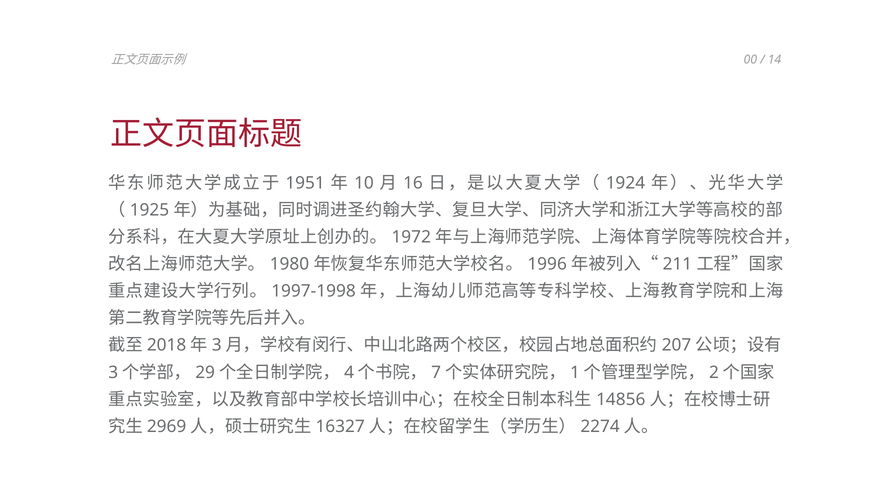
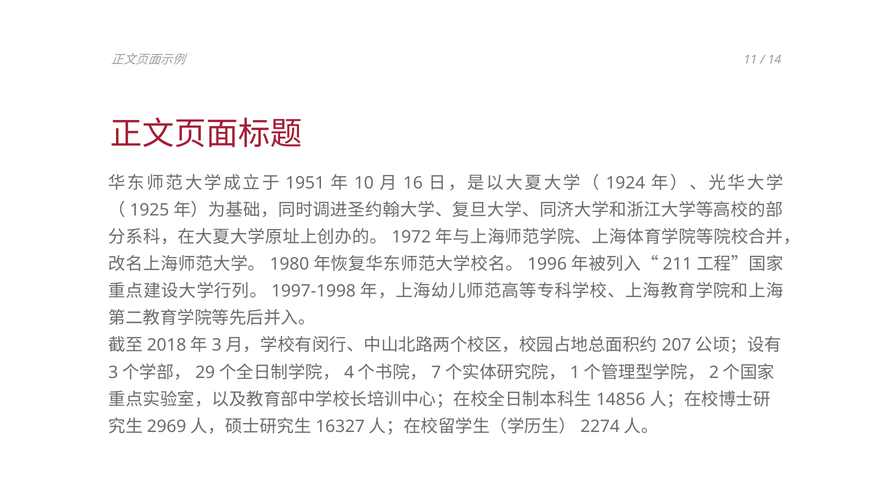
00: 00 -> 11
